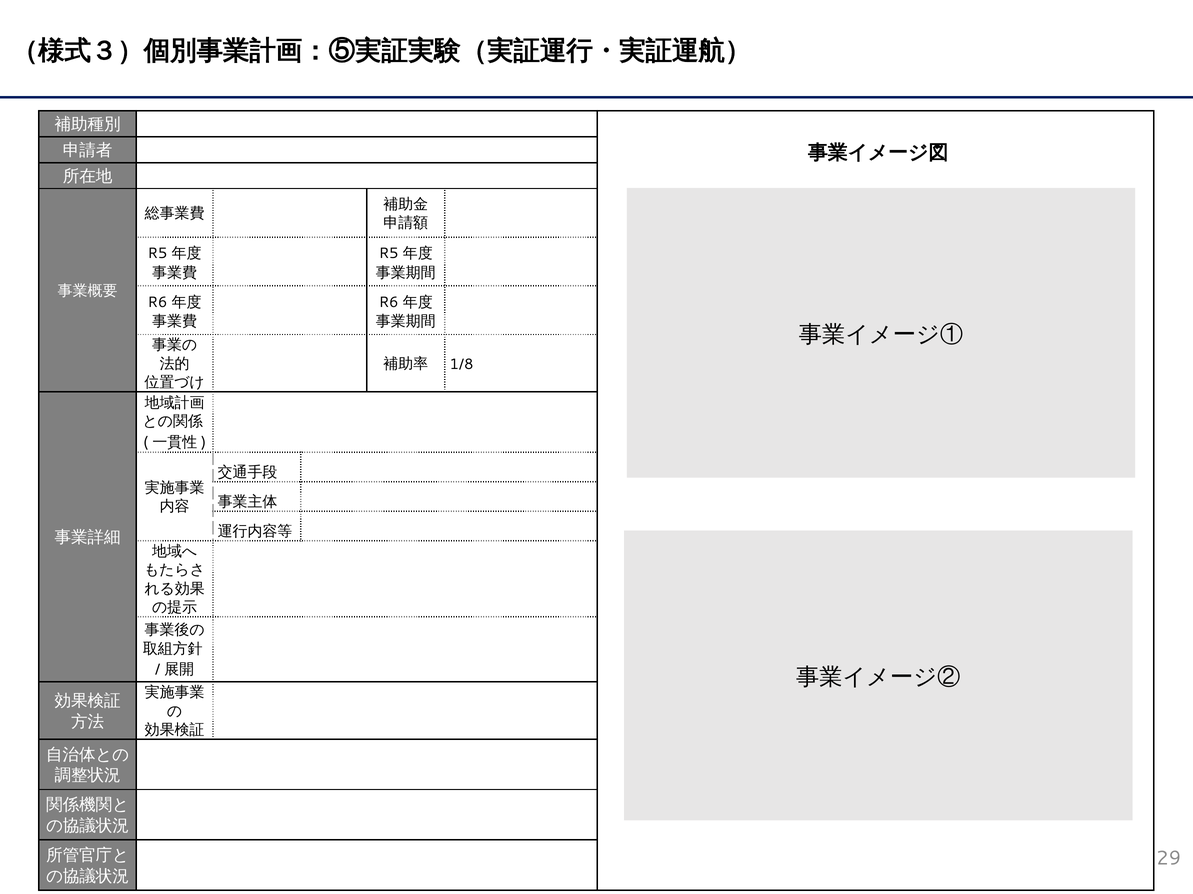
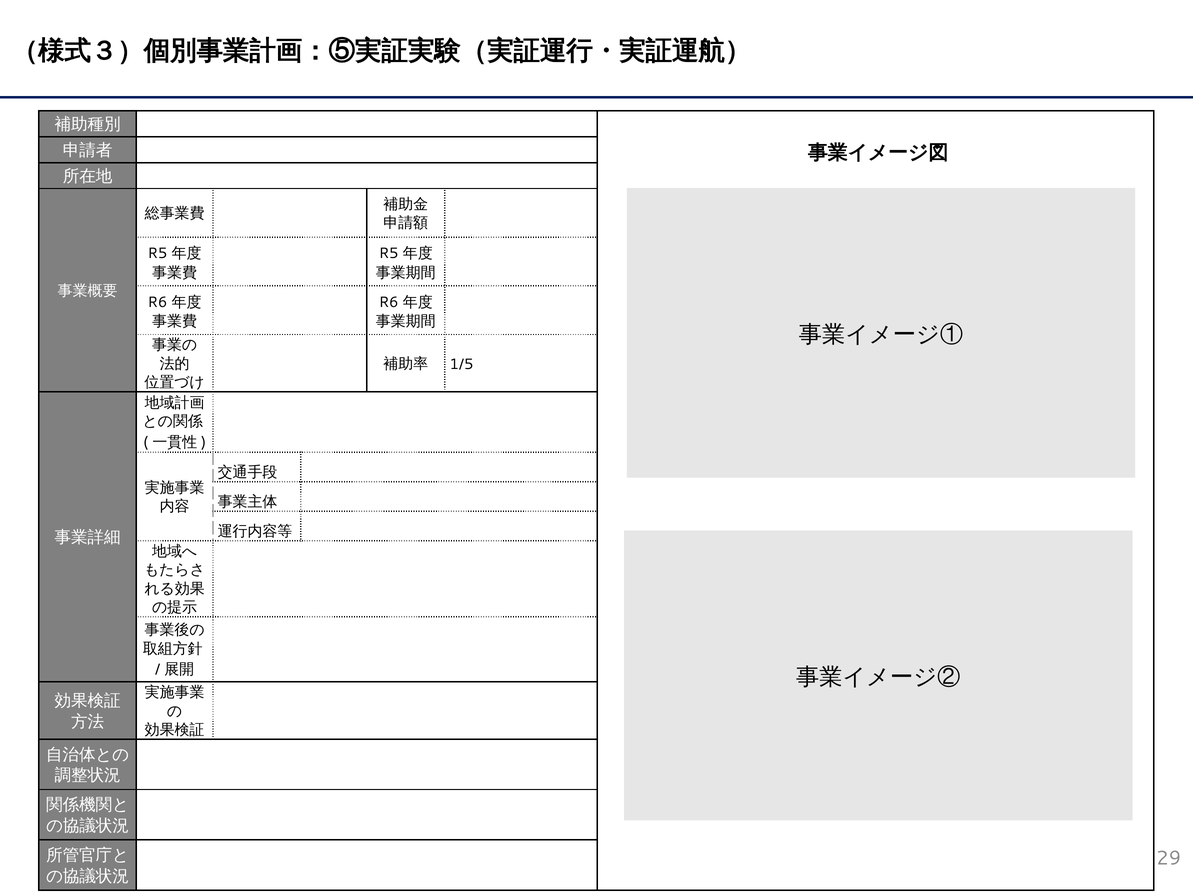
1/8: 1/8 -> 1/5
